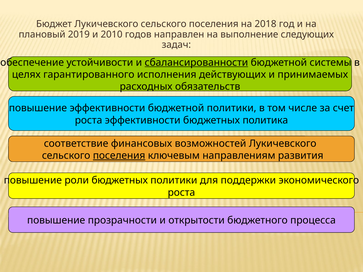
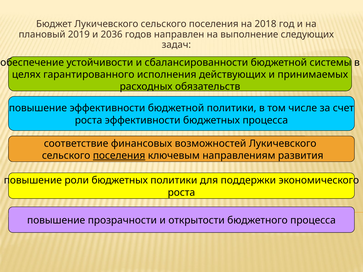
2010: 2010 -> 2036
сбалансированности underline: present -> none
бюджетных политика: политика -> процесса
